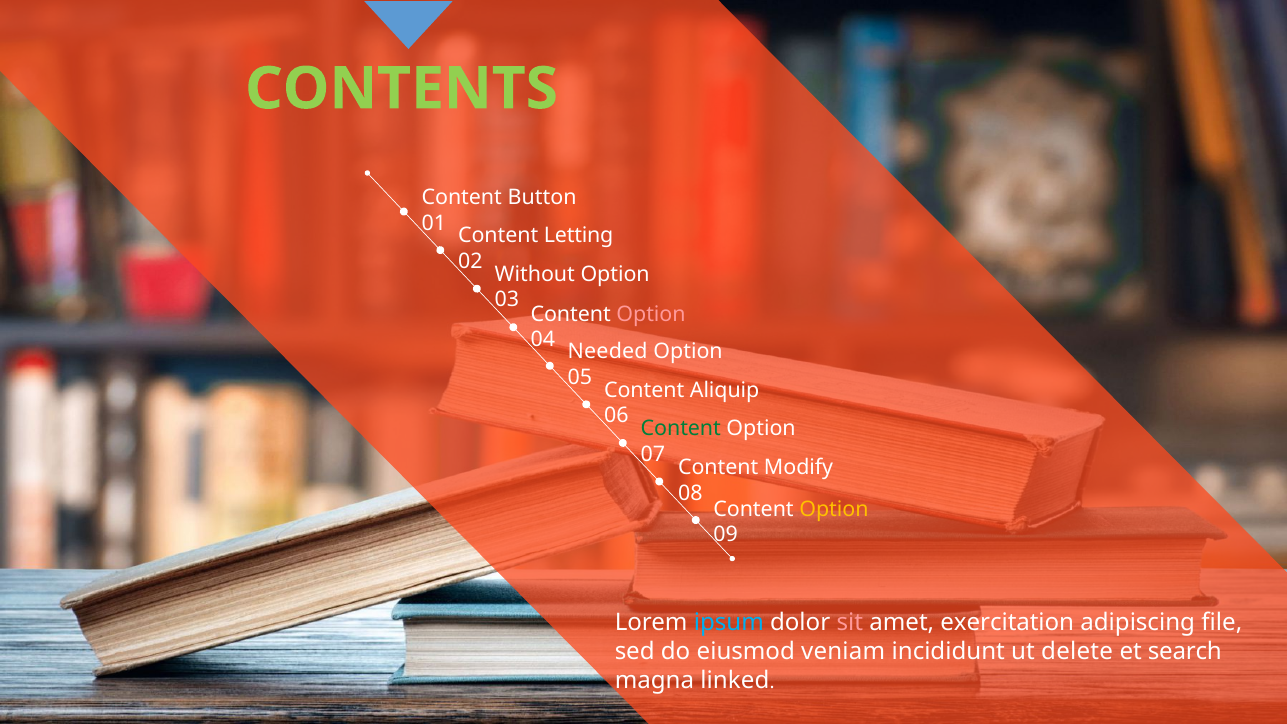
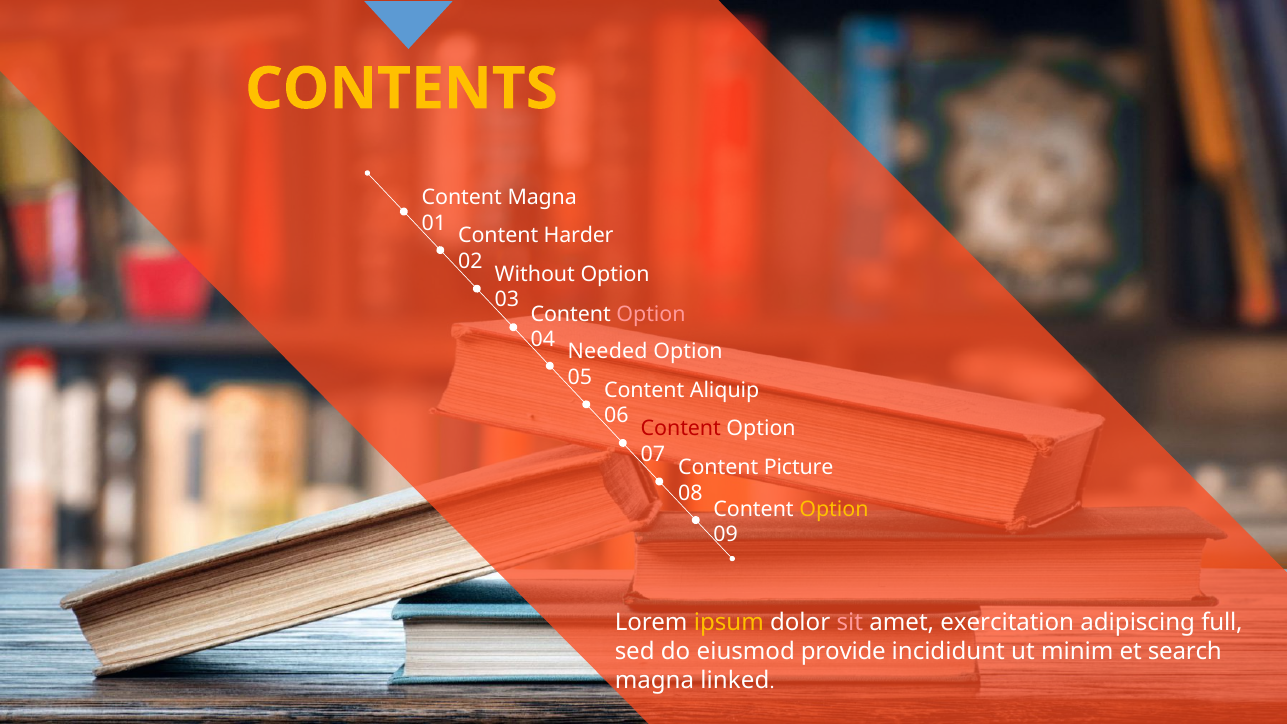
CONTENTS colour: light green -> yellow
Content Button: Button -> Magna
Letting: Letting -> Harder
Content at (681, 429) colour: green -> red
Modify: Modify -> Picture
ipsum colour: light blue -> yellow
file: file -> full
veniam: veniam -> provide
delete: delete -> minim
